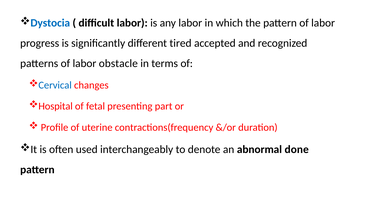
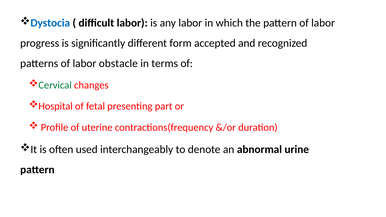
tired: tired -> form
Cervical colour: blue -> green
done: done -> urine
